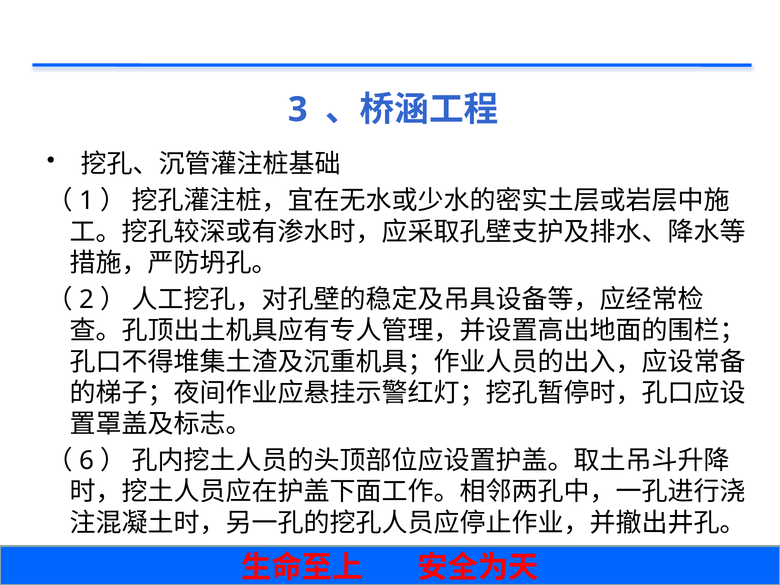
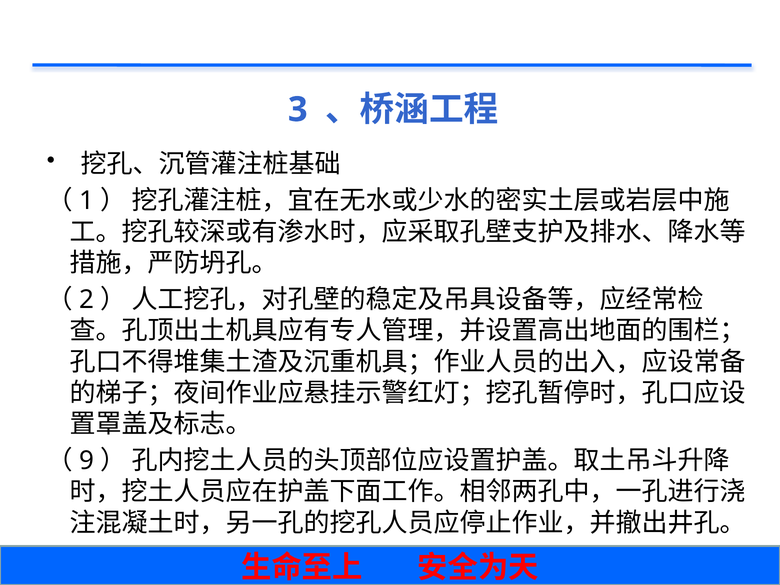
6: 6 -> 9
